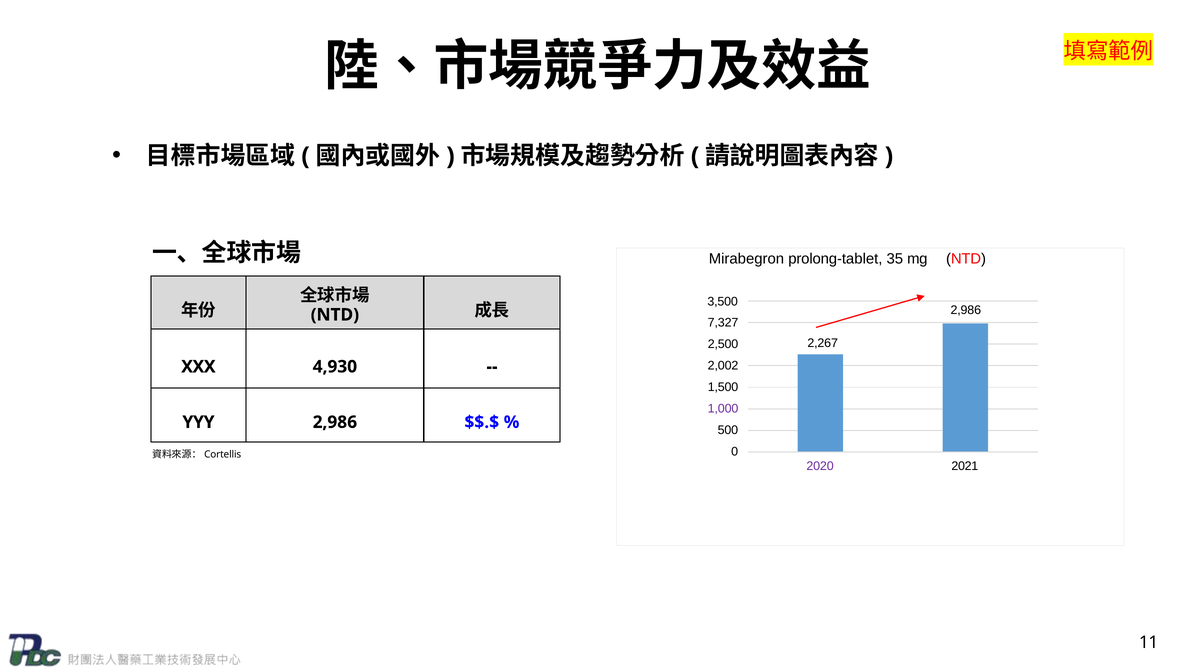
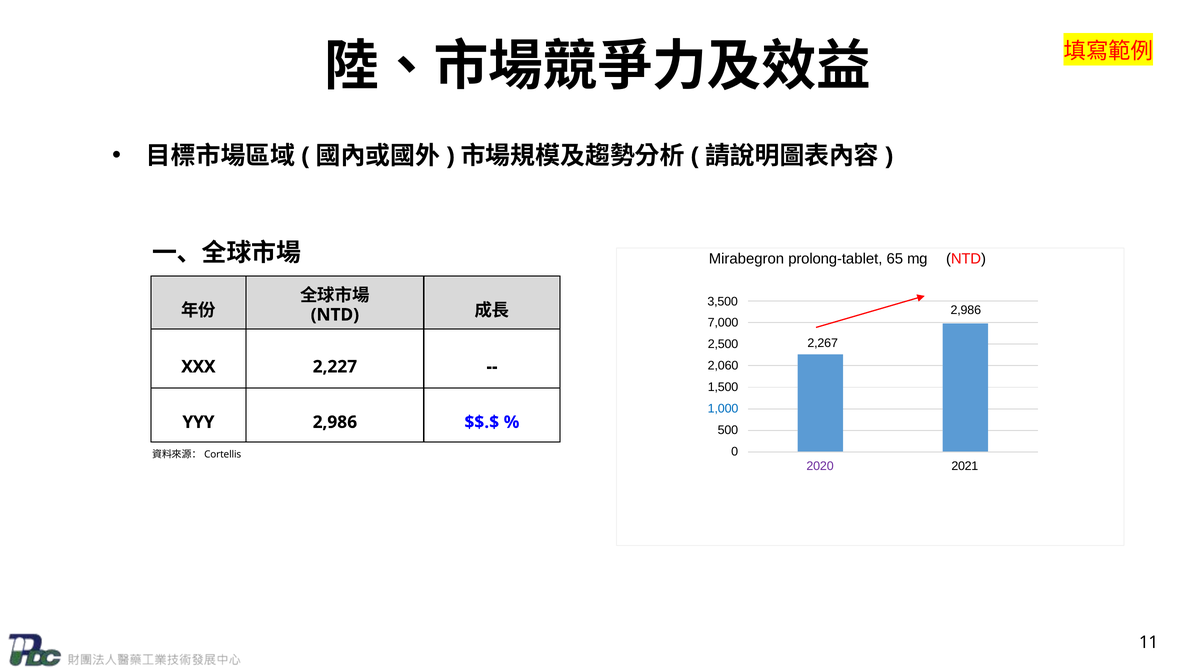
35: 35 -> 65
7,327: 7,327 -> 7,000
2,002: 2,002 -> 2,060
4,930: 4,930 -> 2,227
1,000 colour: purple -> blue
